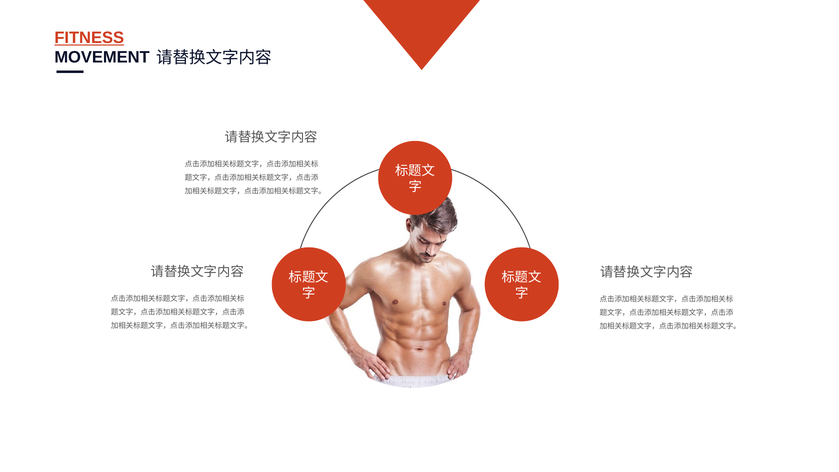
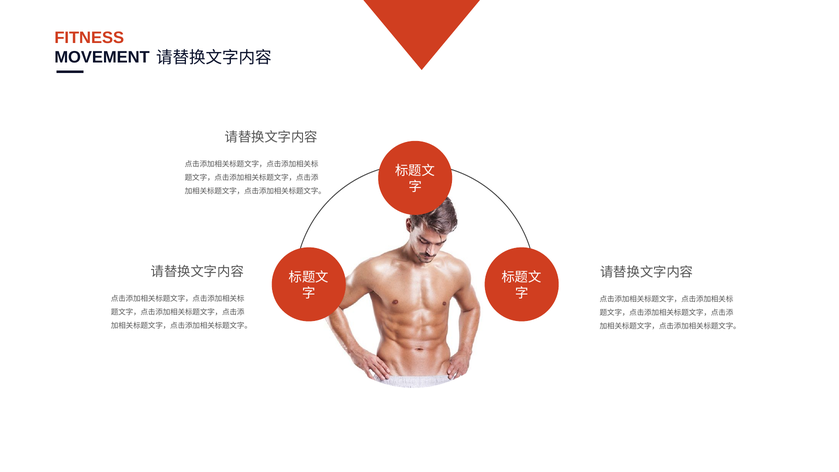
FITNESS underline: present -> none
